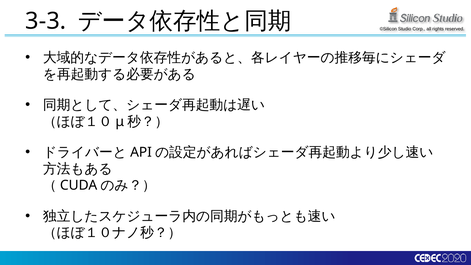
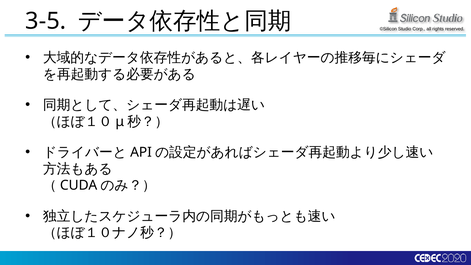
3-3: 3-3 -> 3-5
